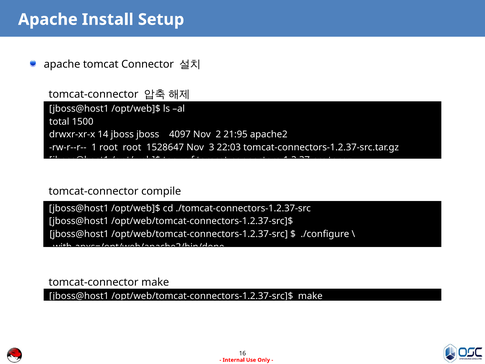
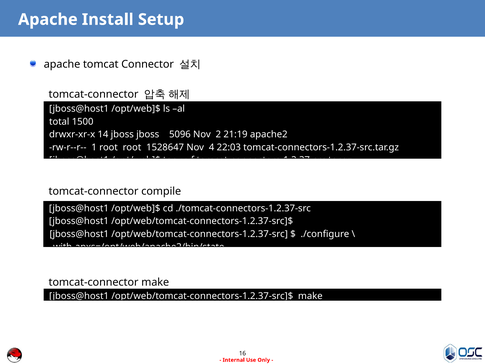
4097: 4097 -> 5096
21:95: 21:95 -> 21:19
3: 3 -> 4
--with-apxs=/opt/web/apache2/bin/done: --with-apxs=/opt/web/apache2/bin/done -> --with-apxs=/opt/web/apache2/bin/state
